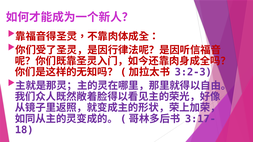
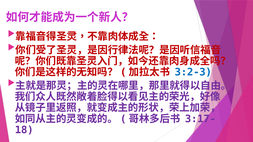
3:2-3 colour: purple -> blue
